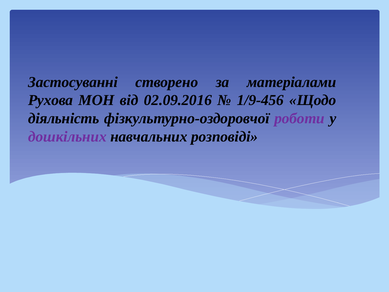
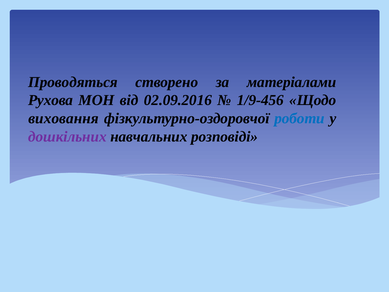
Застосуванні: Застосуванні -> Проводяться
діяльність: діяльність -> виховання
роботи colour: purple -> blue
